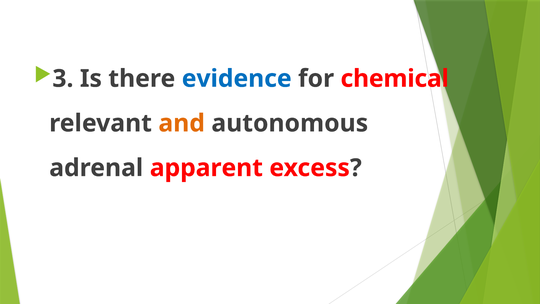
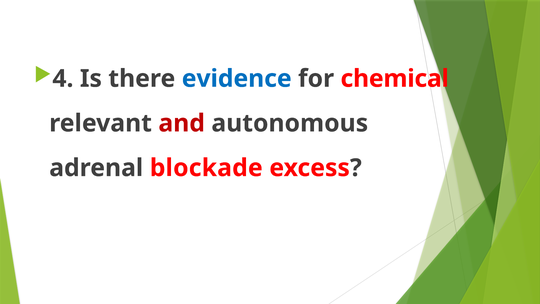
3: 3 -> 4
and colour: orange -> red
apparent: apparent -> blockade
